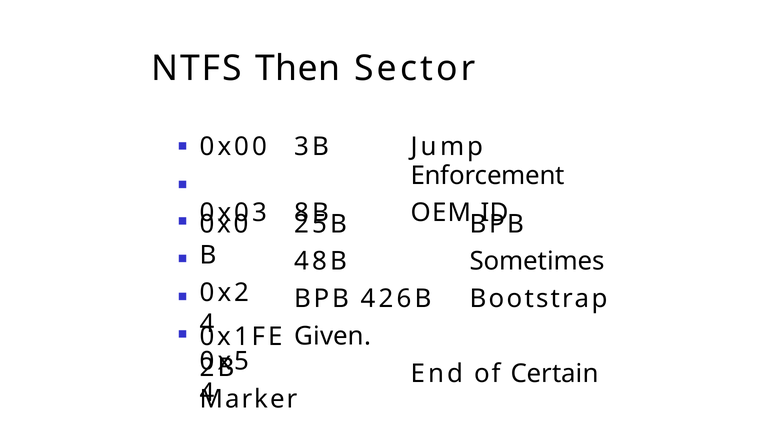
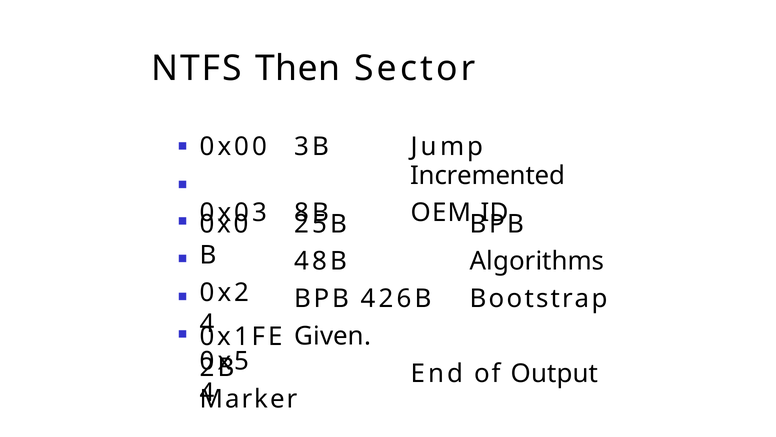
Enforcement: Enforcement -> Incremented
Sometimes: Sometimes -> Algorithms
Certain: Certain -> Output
